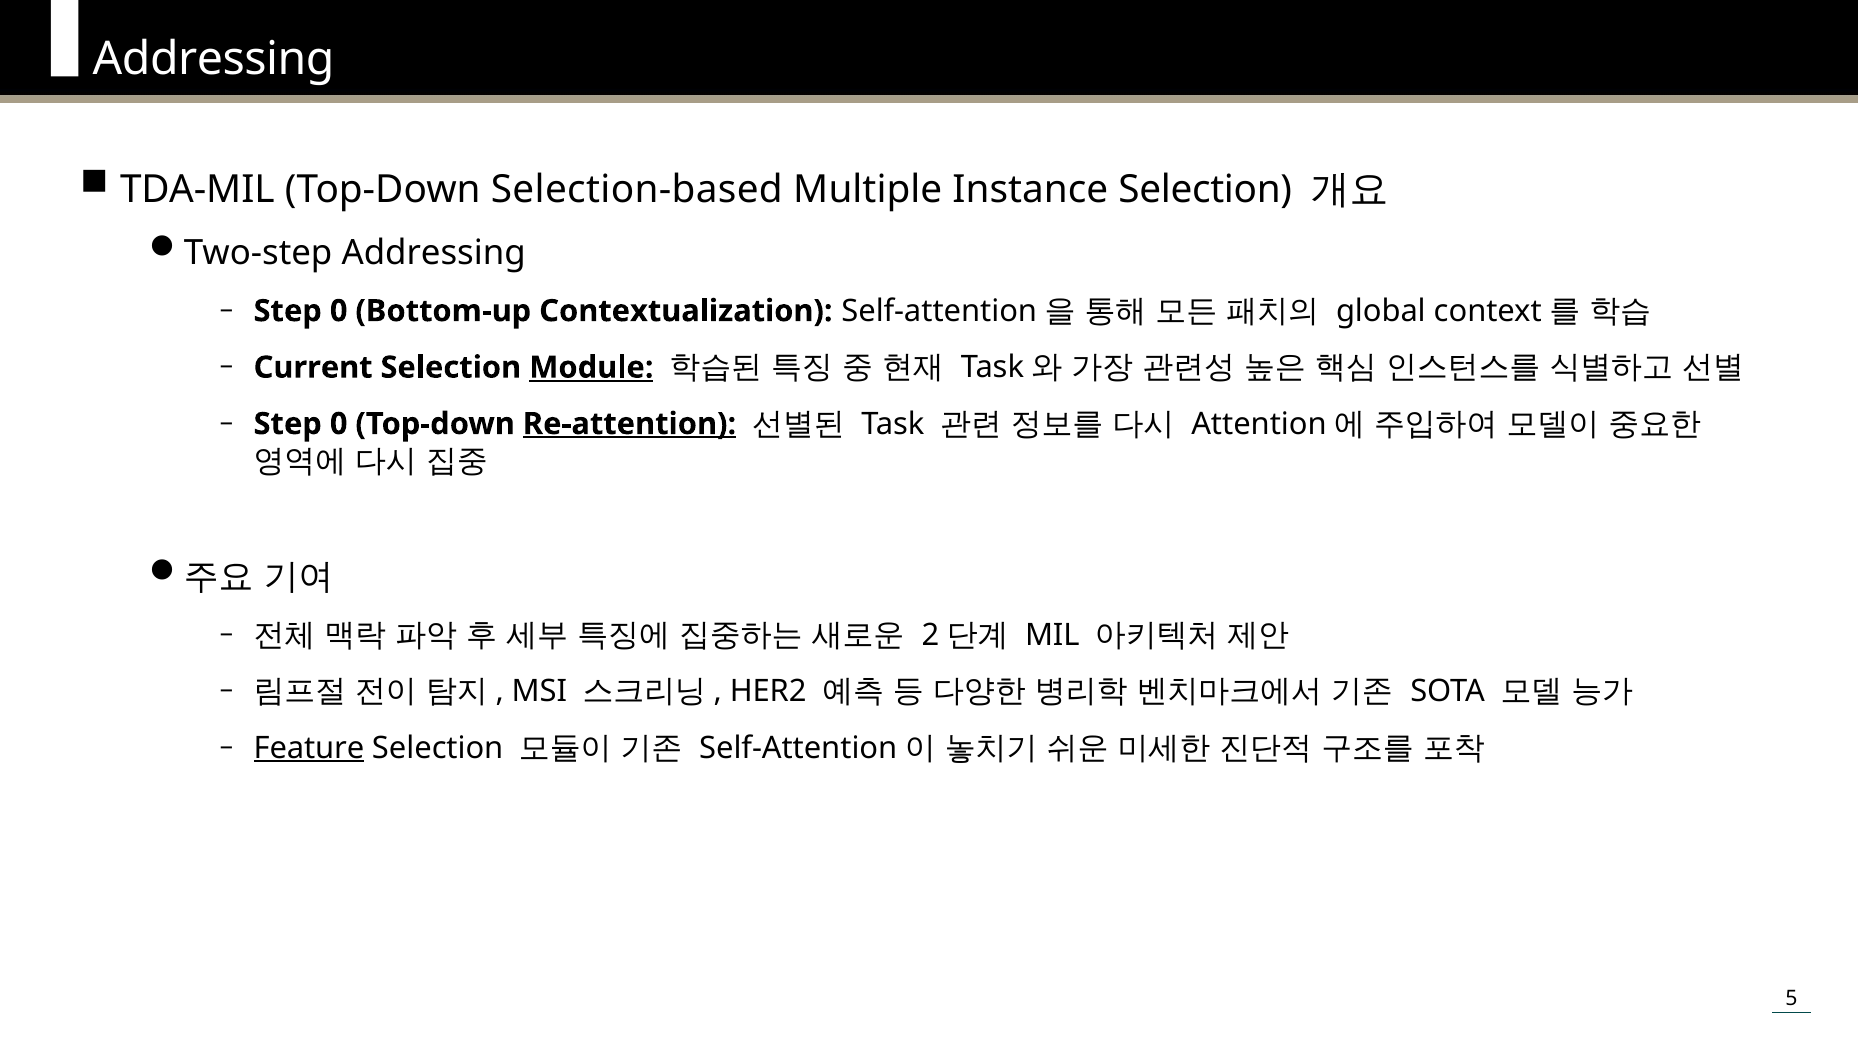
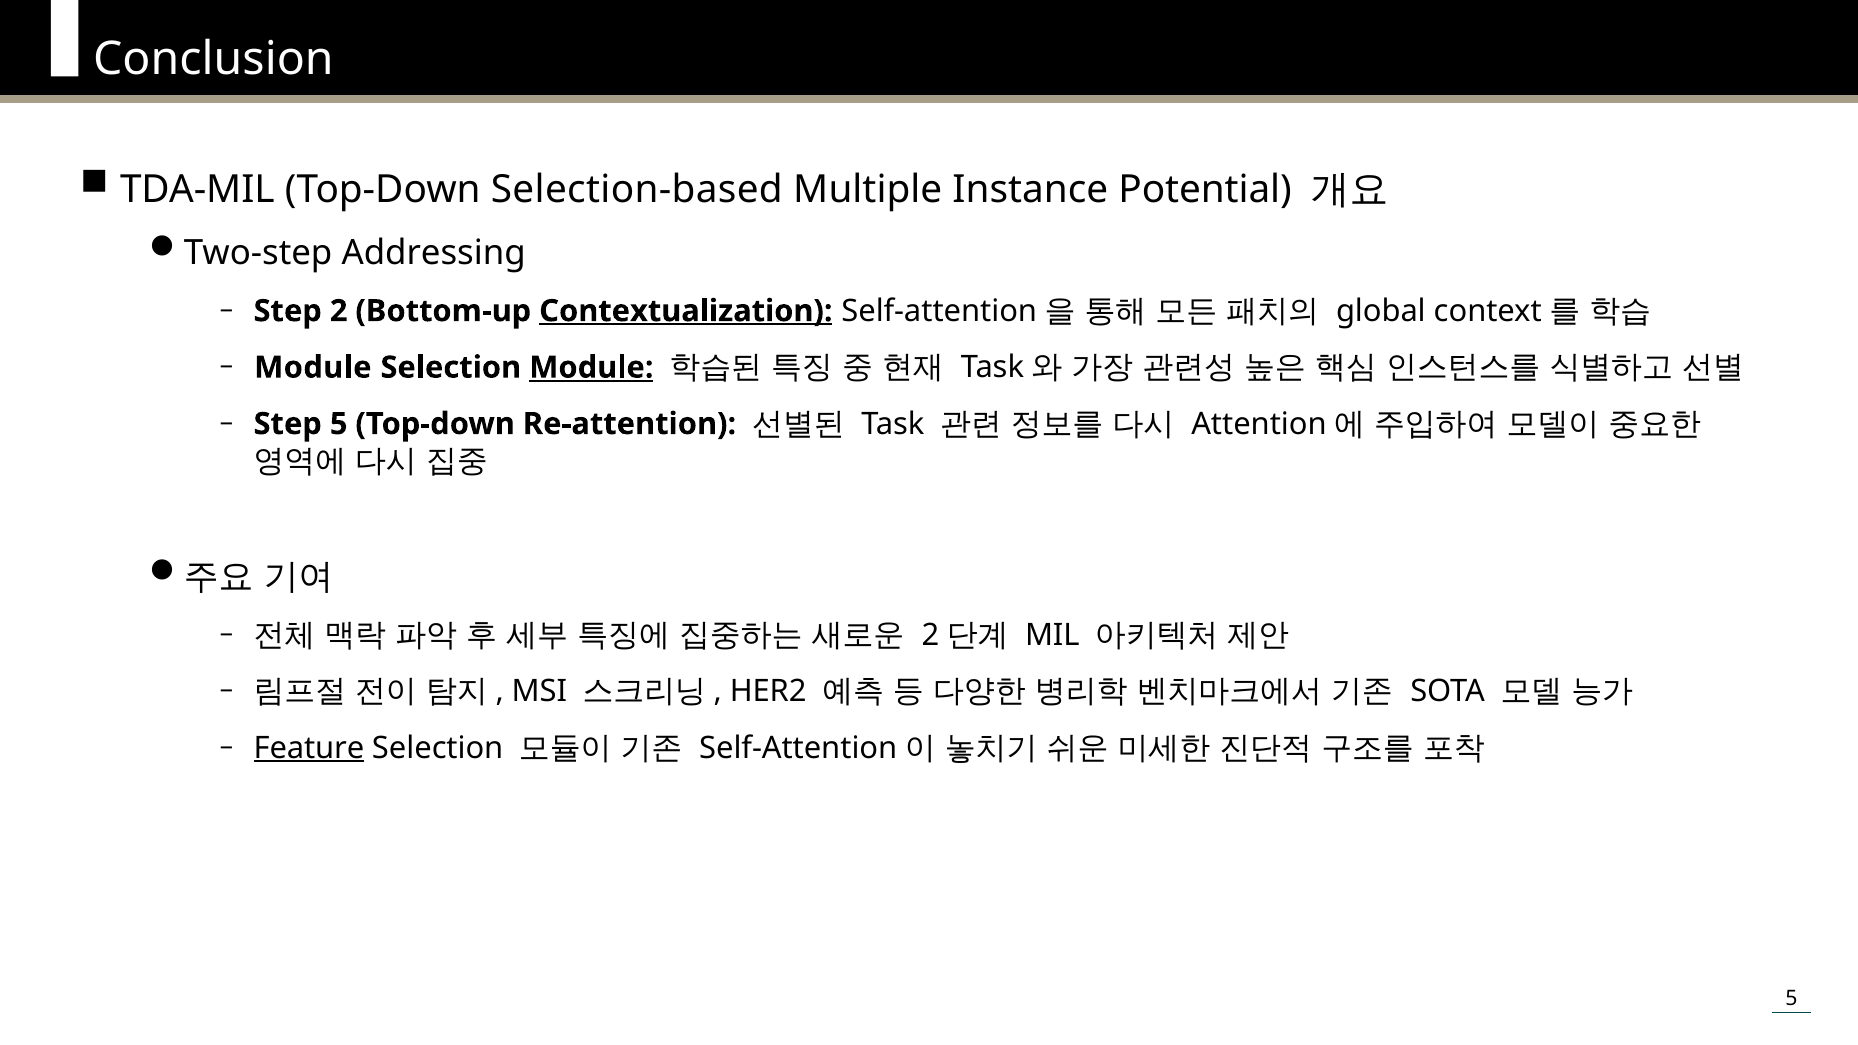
Addressing at (214, 59): Addressing -> Conclusion
Instance Selection: Selection -> Potential
0 at (339, 311): 0 -> 2
Contextualization underline: none -> present
Current at (313, 368): Current -> Module
0 at (339, 424): 0 -> 5
Re-attention underline: present -> none
